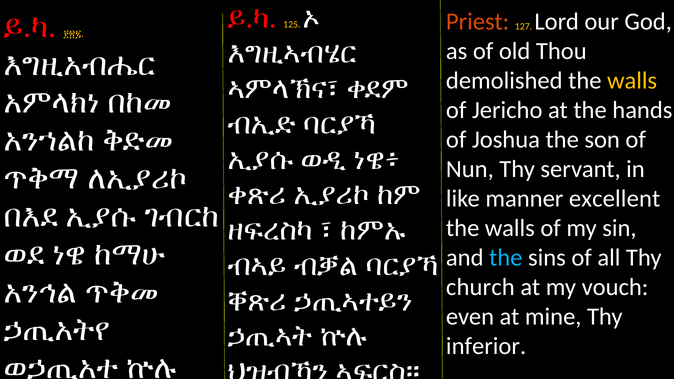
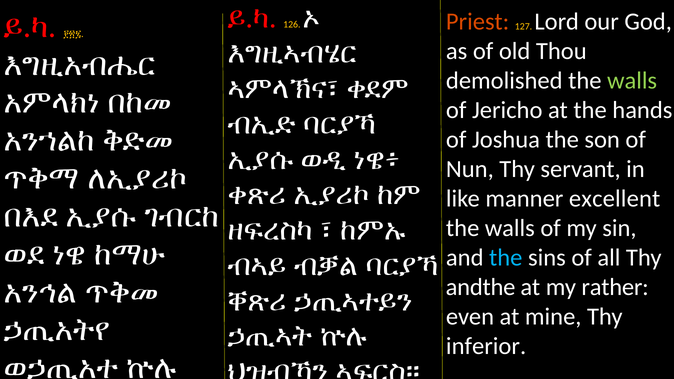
125: 125 -> 126
walls at (632, 81) colour: yellow -> light green
church: church -> andthe
vouch: vouch -> rather
